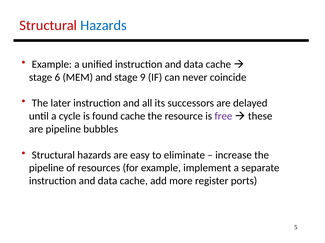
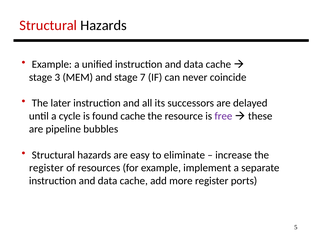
Hazards at (104, 25) colour: blue -> black
6: 6 -> 3
9: 9 -> 7
pipeline at (46, 168): pipeline -> register
